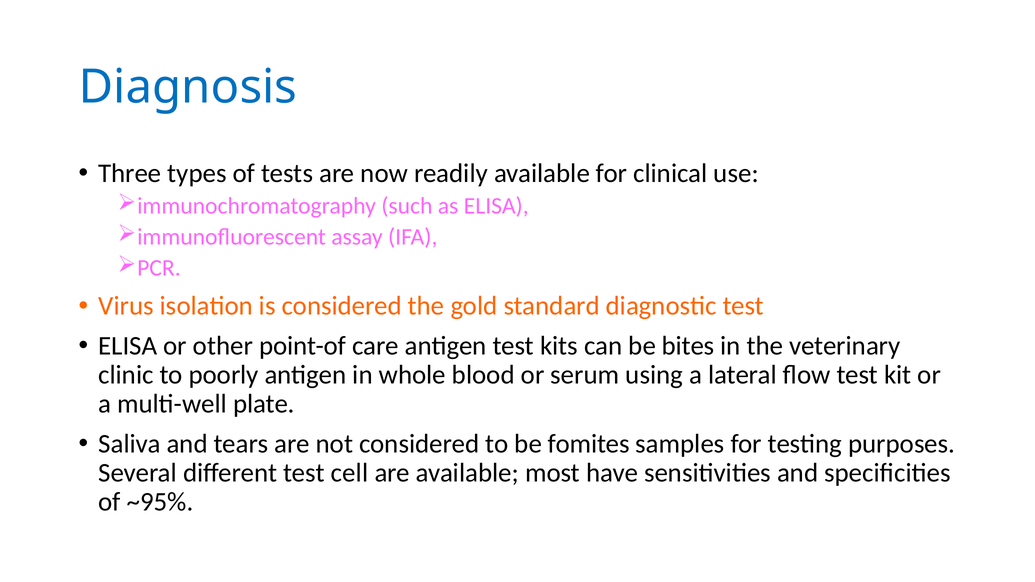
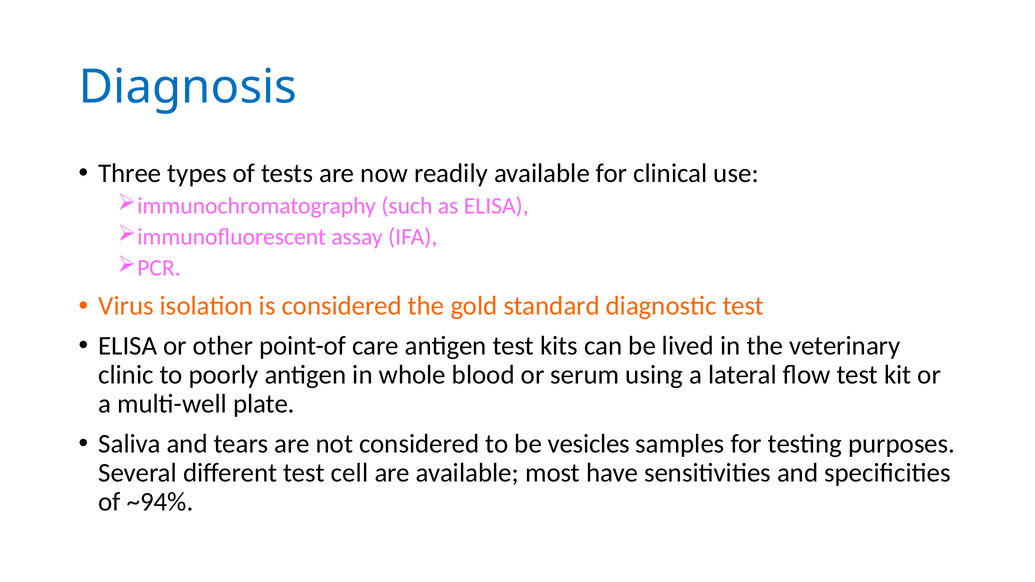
bites: bites -> lived
fomites: fomites -> vesicles
~95%: ~95% -> ~94%
